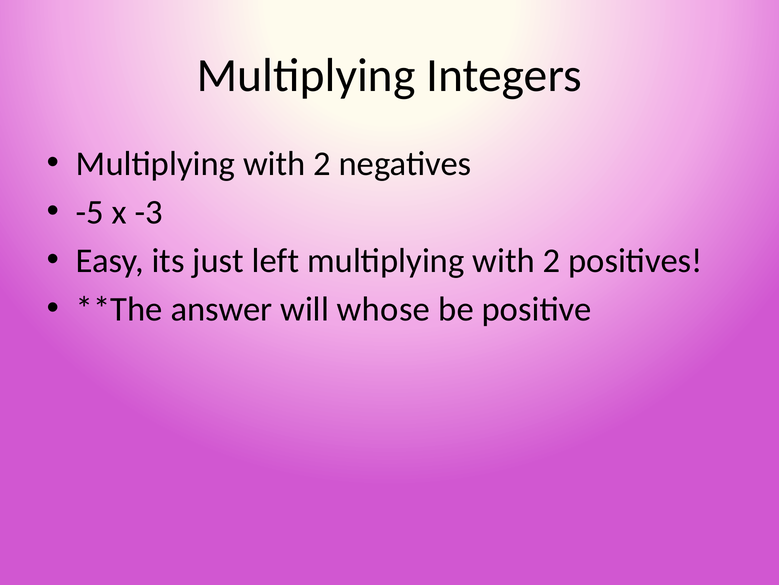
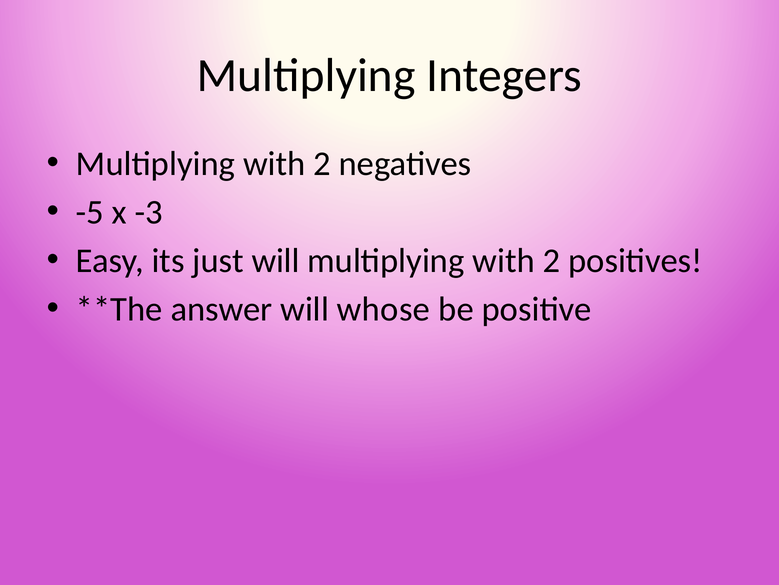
just left: left -> will
